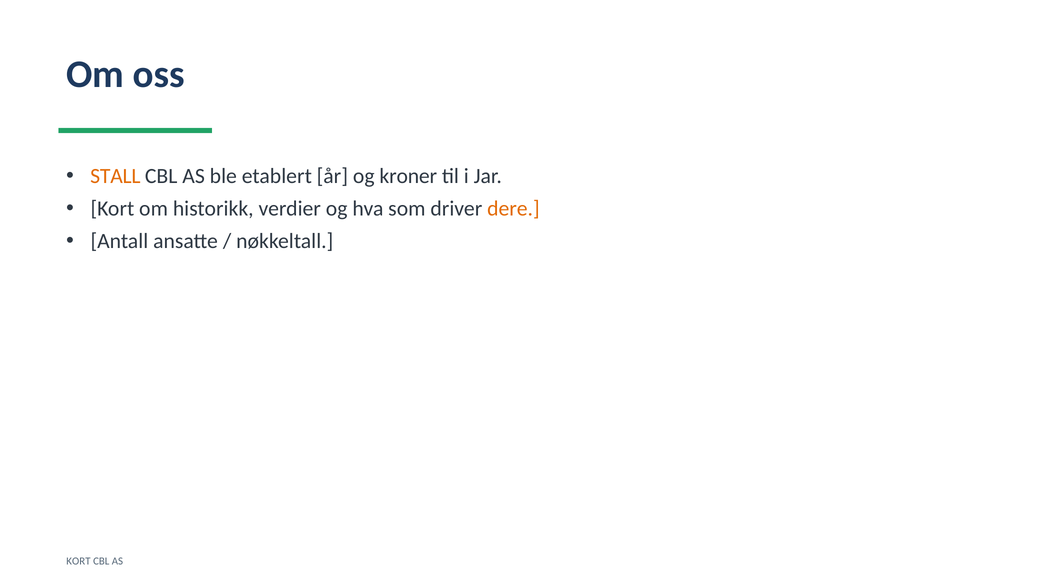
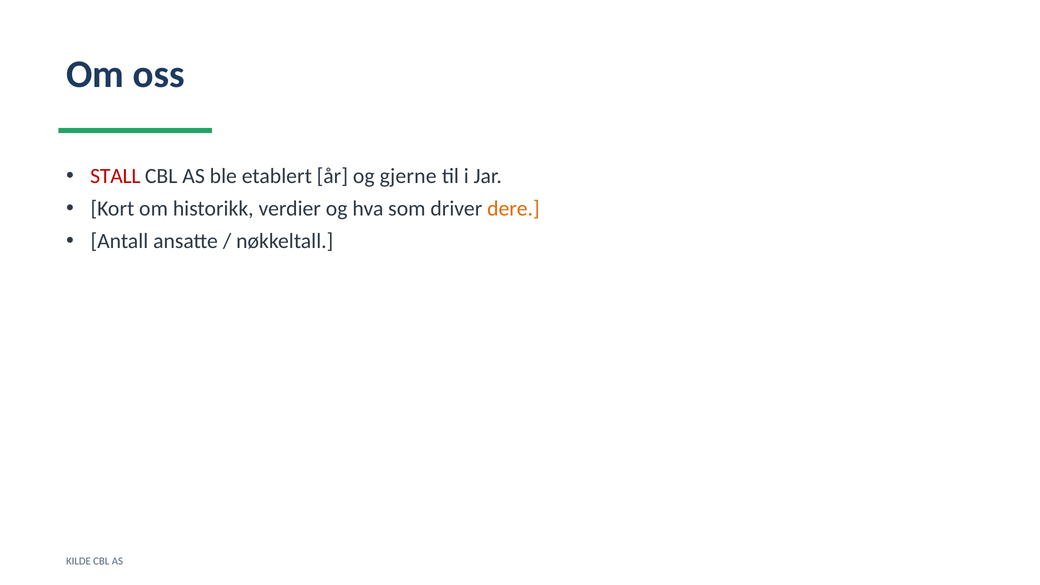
STALL colour: orange -> red
kroner: kroner -> gjerne
KORT at (78, 561): KORT -> KILDE
